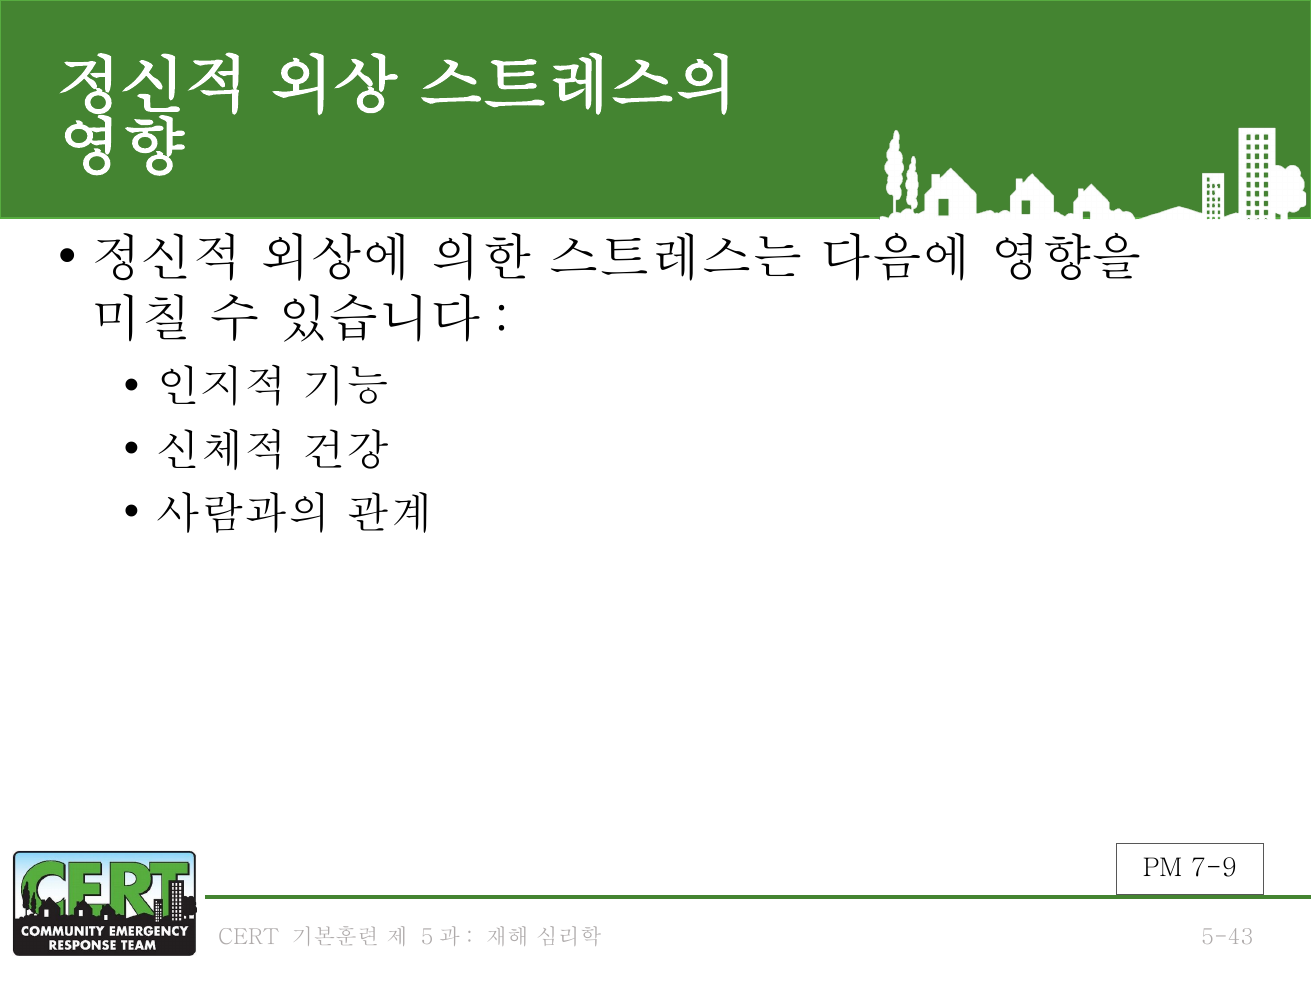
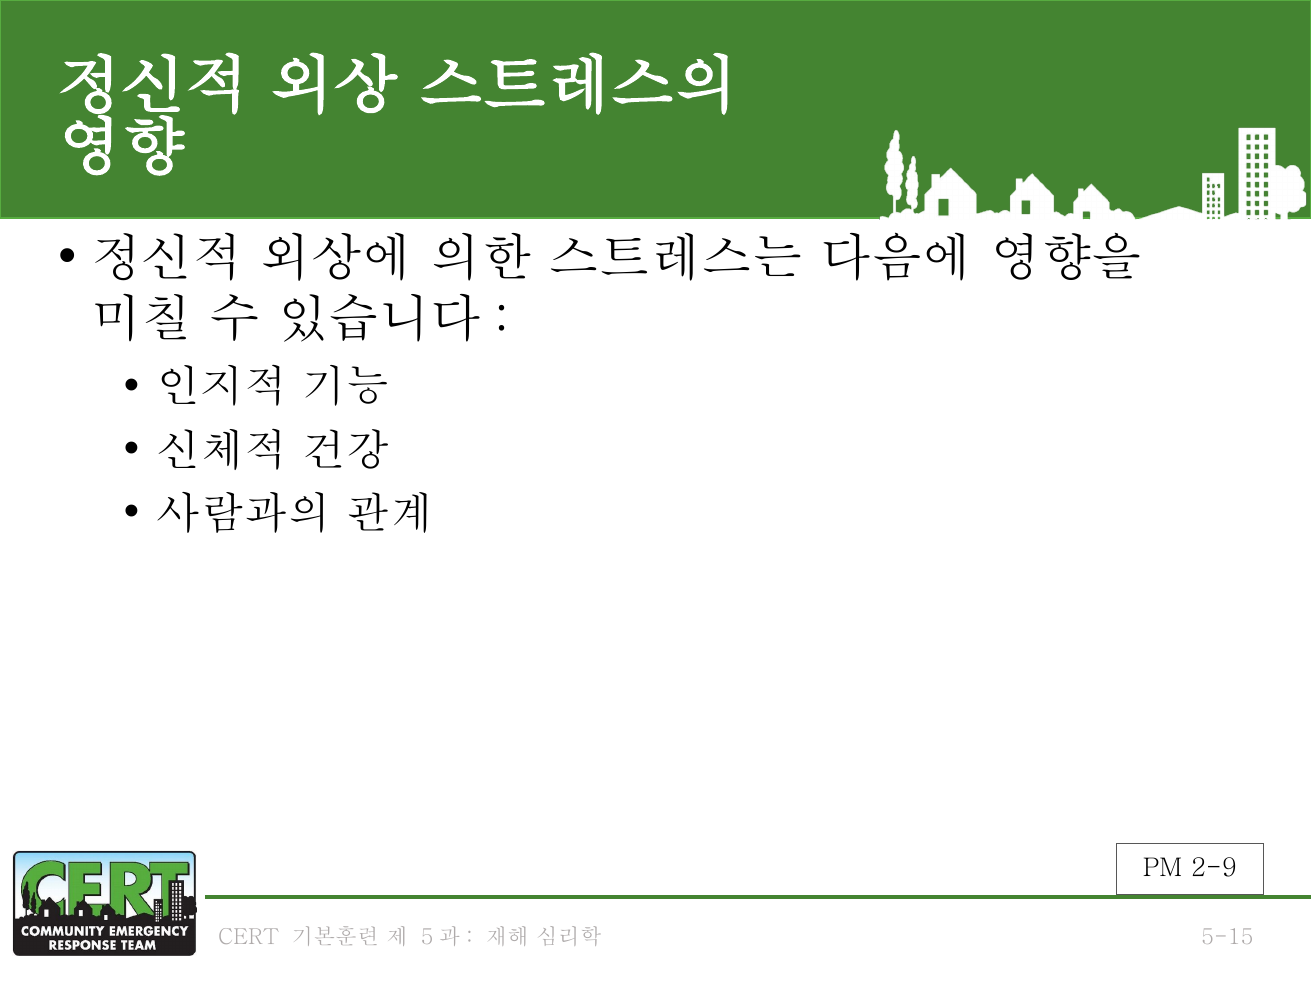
7-9: 7-9 -> 2-9
5-43: 5-43 -> 5-15
